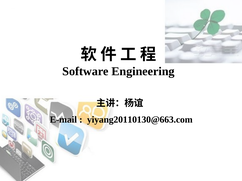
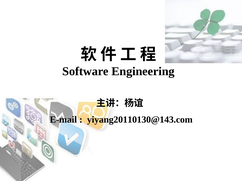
yiyang20110130@663.com: yiyang20110130@663.com -> yiyang20110130@143.com
